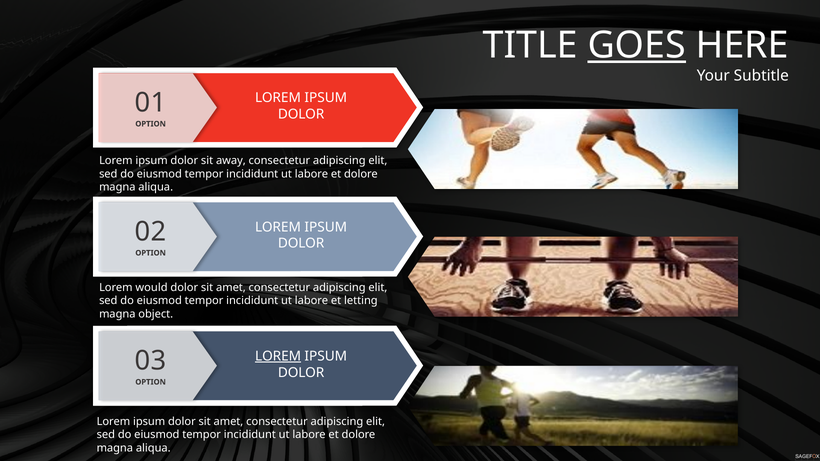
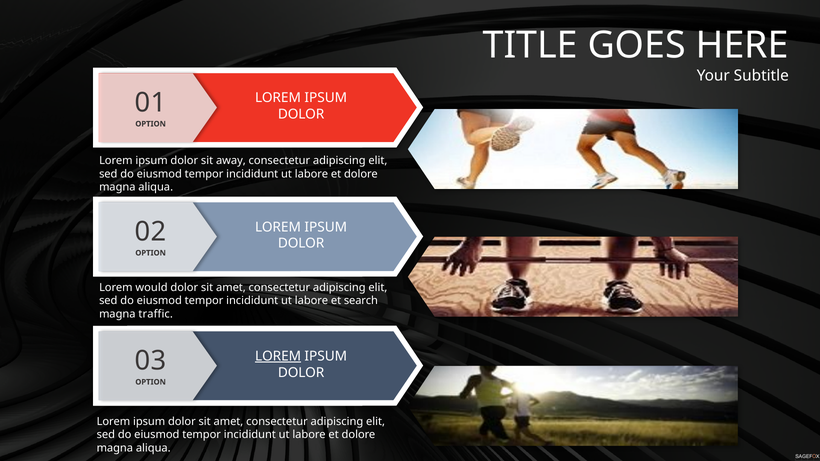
GOES underline: present -> none
letting: letting -> search
object: object -> traffic
